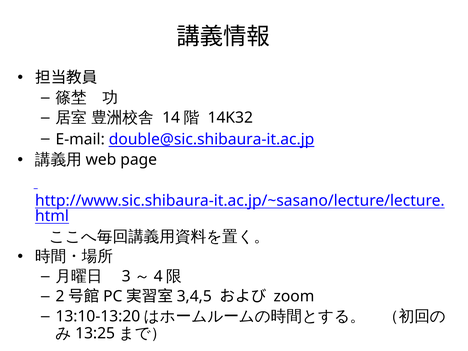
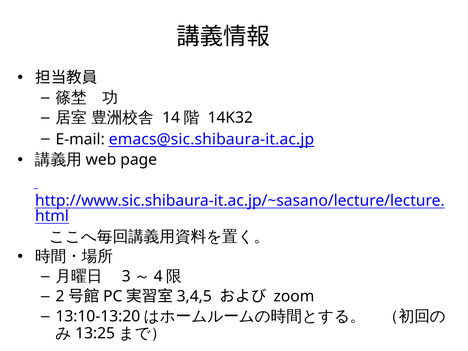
double@sic.shibaura-it.ac.jp: double@sic.shibaura-it.ac.jp -> emacs@sic.shibaura-it.ac.jp
